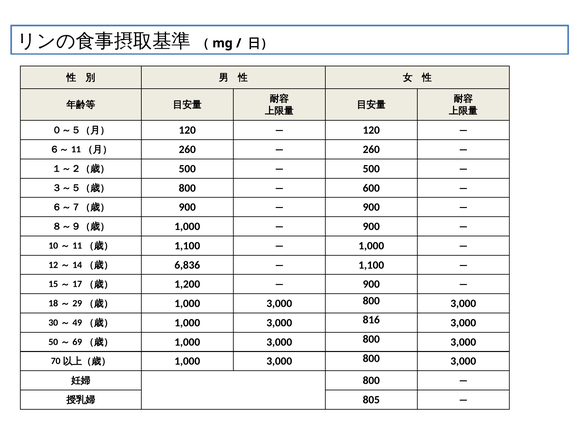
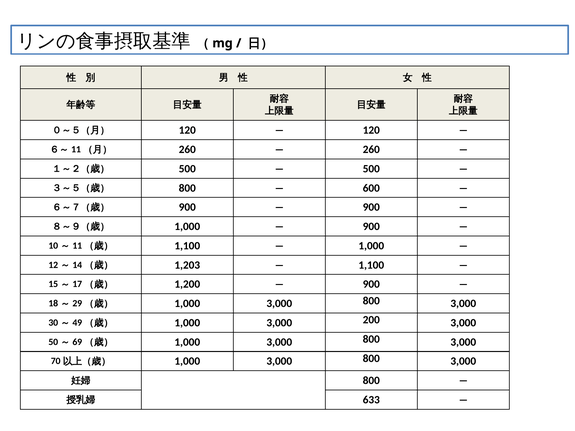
6,836: 6,836 -> 1,203
816: 816 -> 200
805: 805 -> 633
